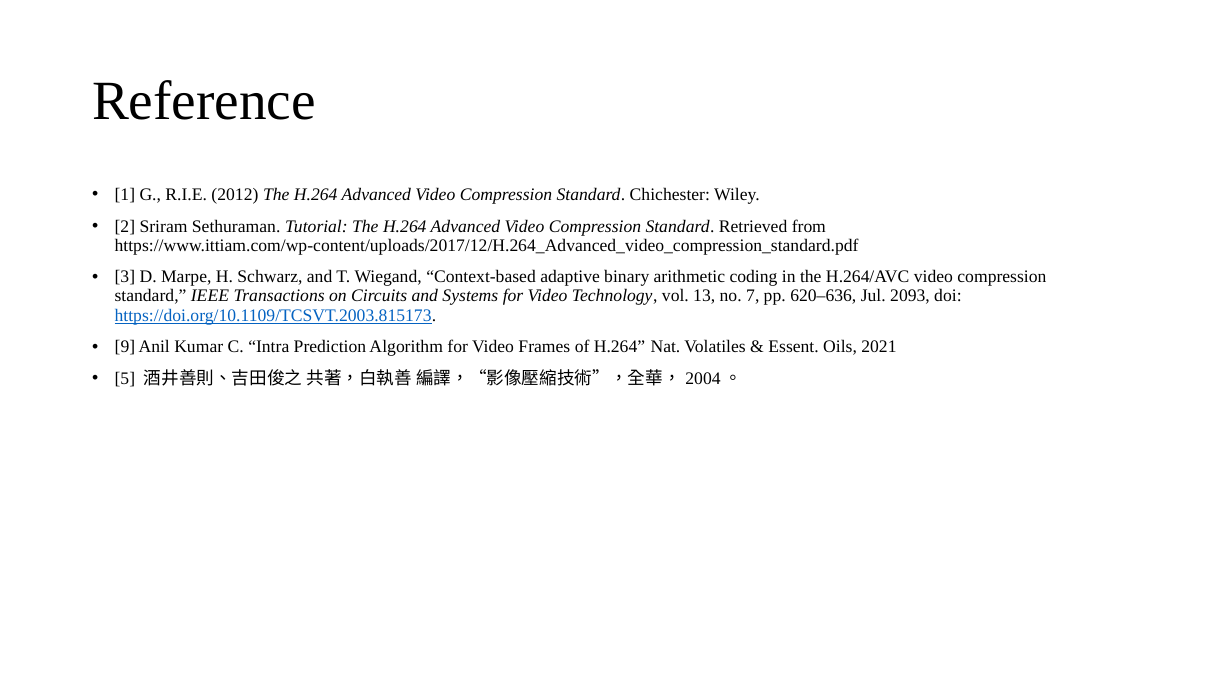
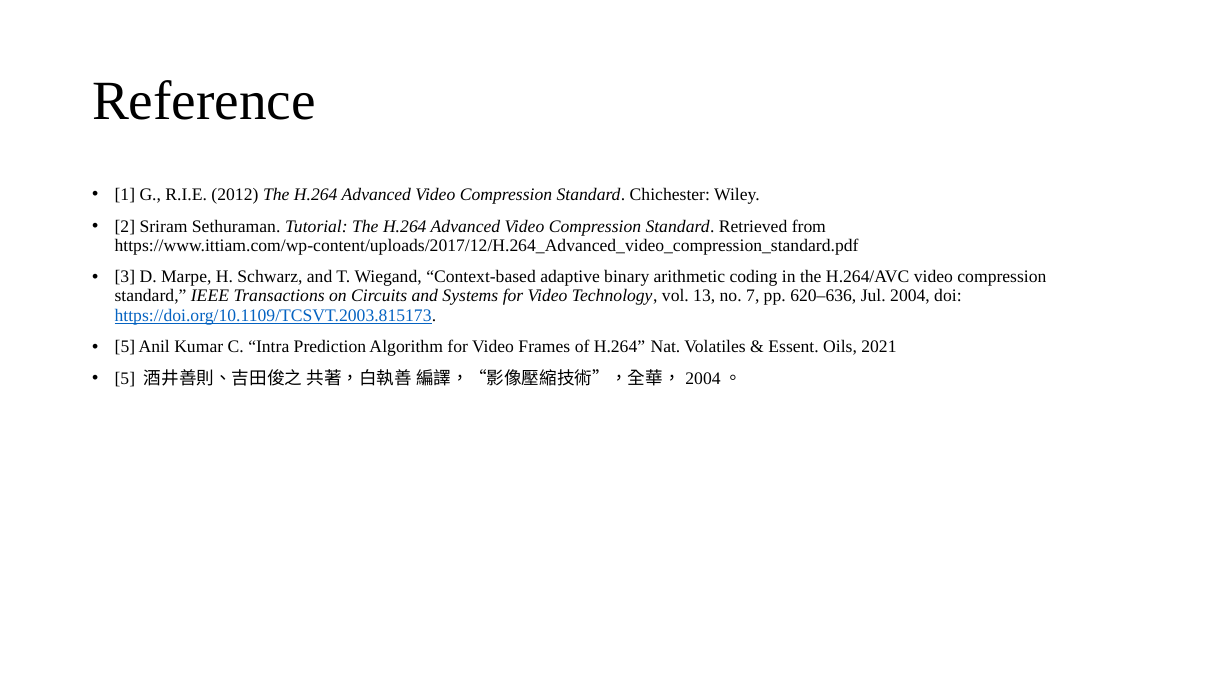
2093: 2093 -> 2004
9 at (125, 347): 9 -> 5
